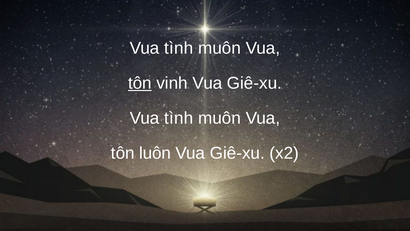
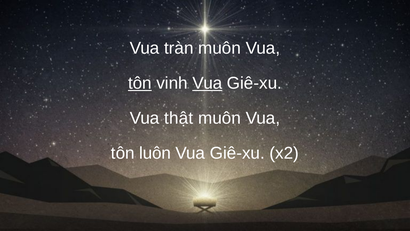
tình at (179, 48): tình -> tràn
Vua at (207, 83) underline: none -> present
tình at (179, 118): tình -> thật
